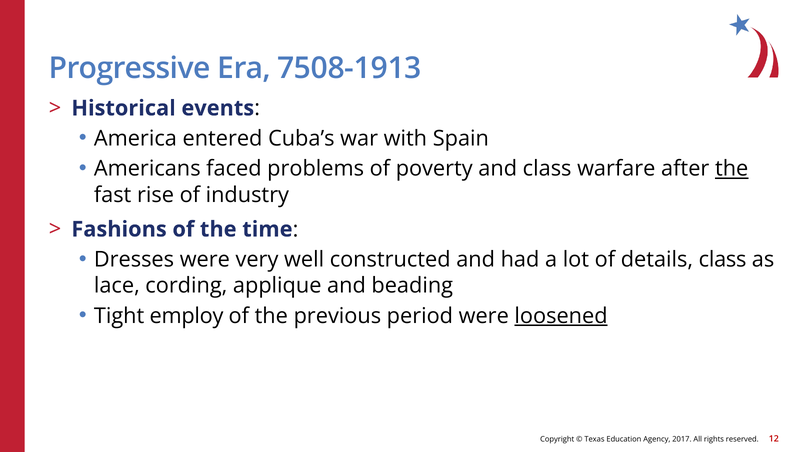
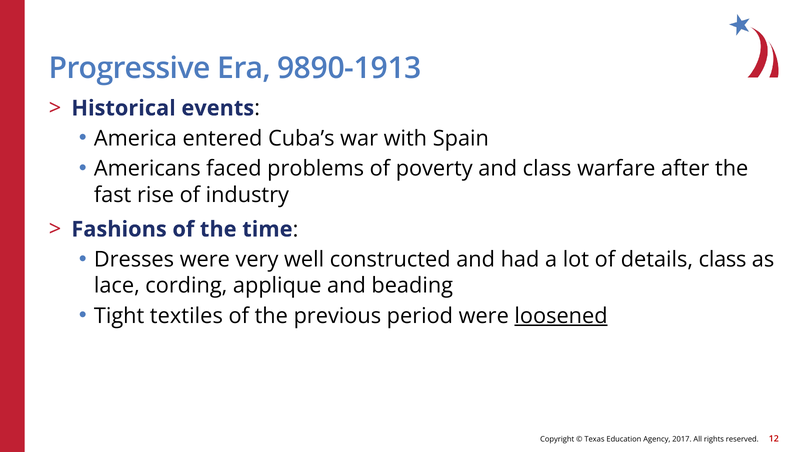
7508-1913: 7508-1913 -> 9890-1913
the at (732, 169) underline: present -> none
employ: employ -> textiles
